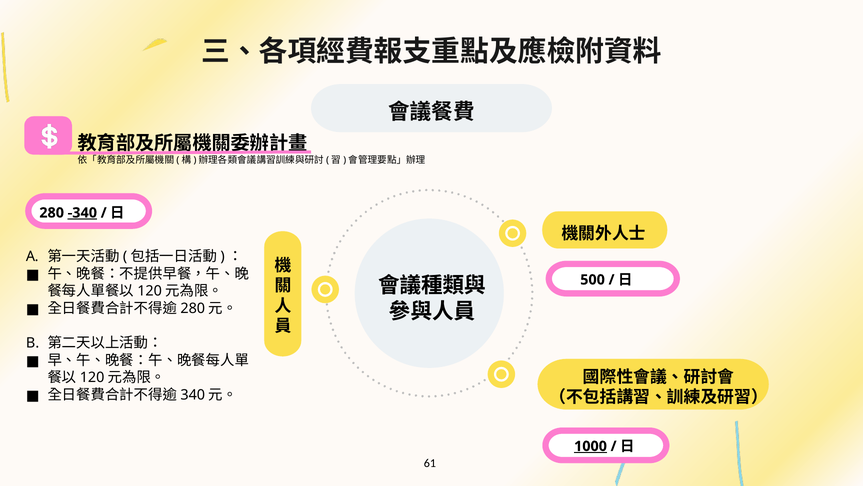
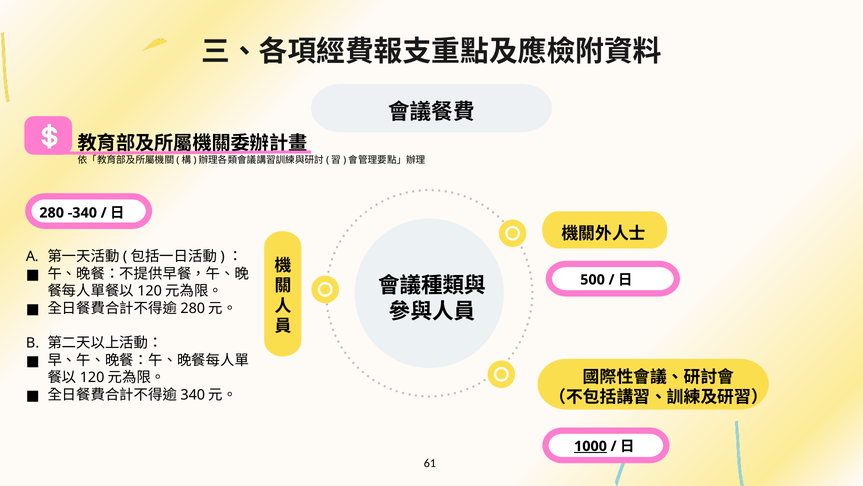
-340 underline: present -> none
